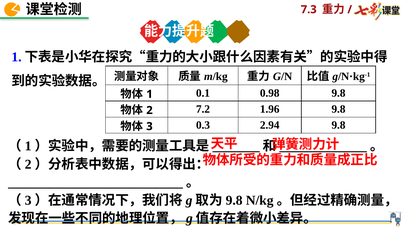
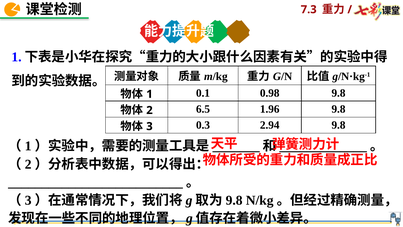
7.2: 7.2 -> 6.5
